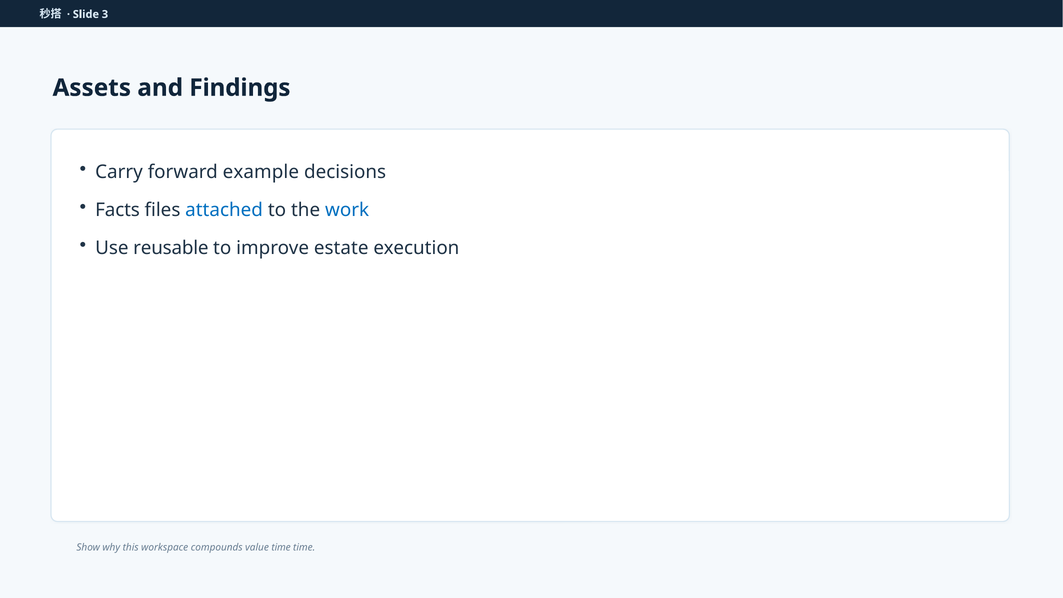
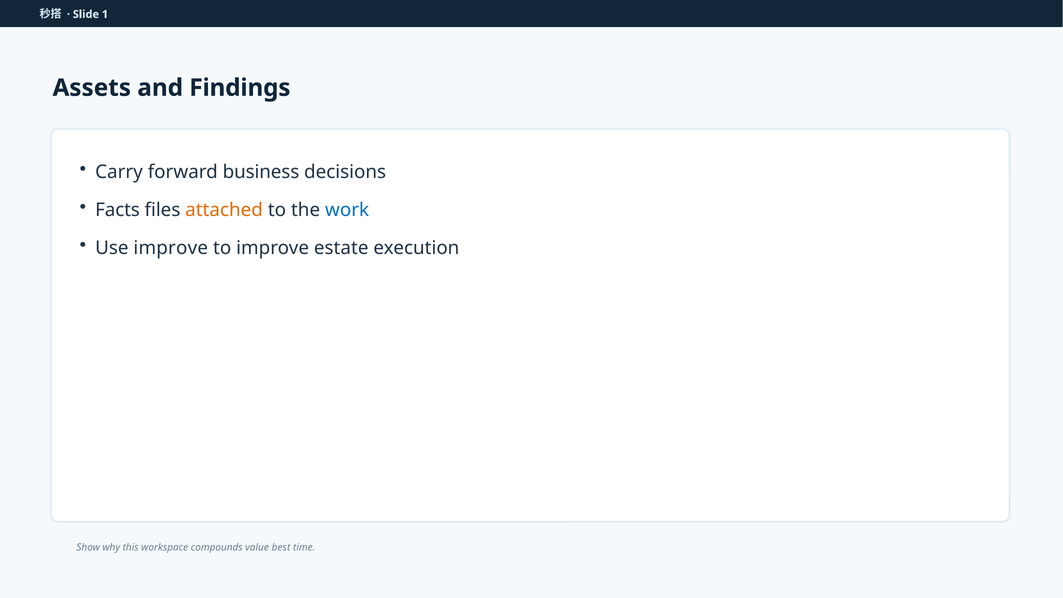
3: 3 -> 1
example: example -> business
attached colour: blue -> orange
Use reusable: reusable -> improve
value time: time -> best
